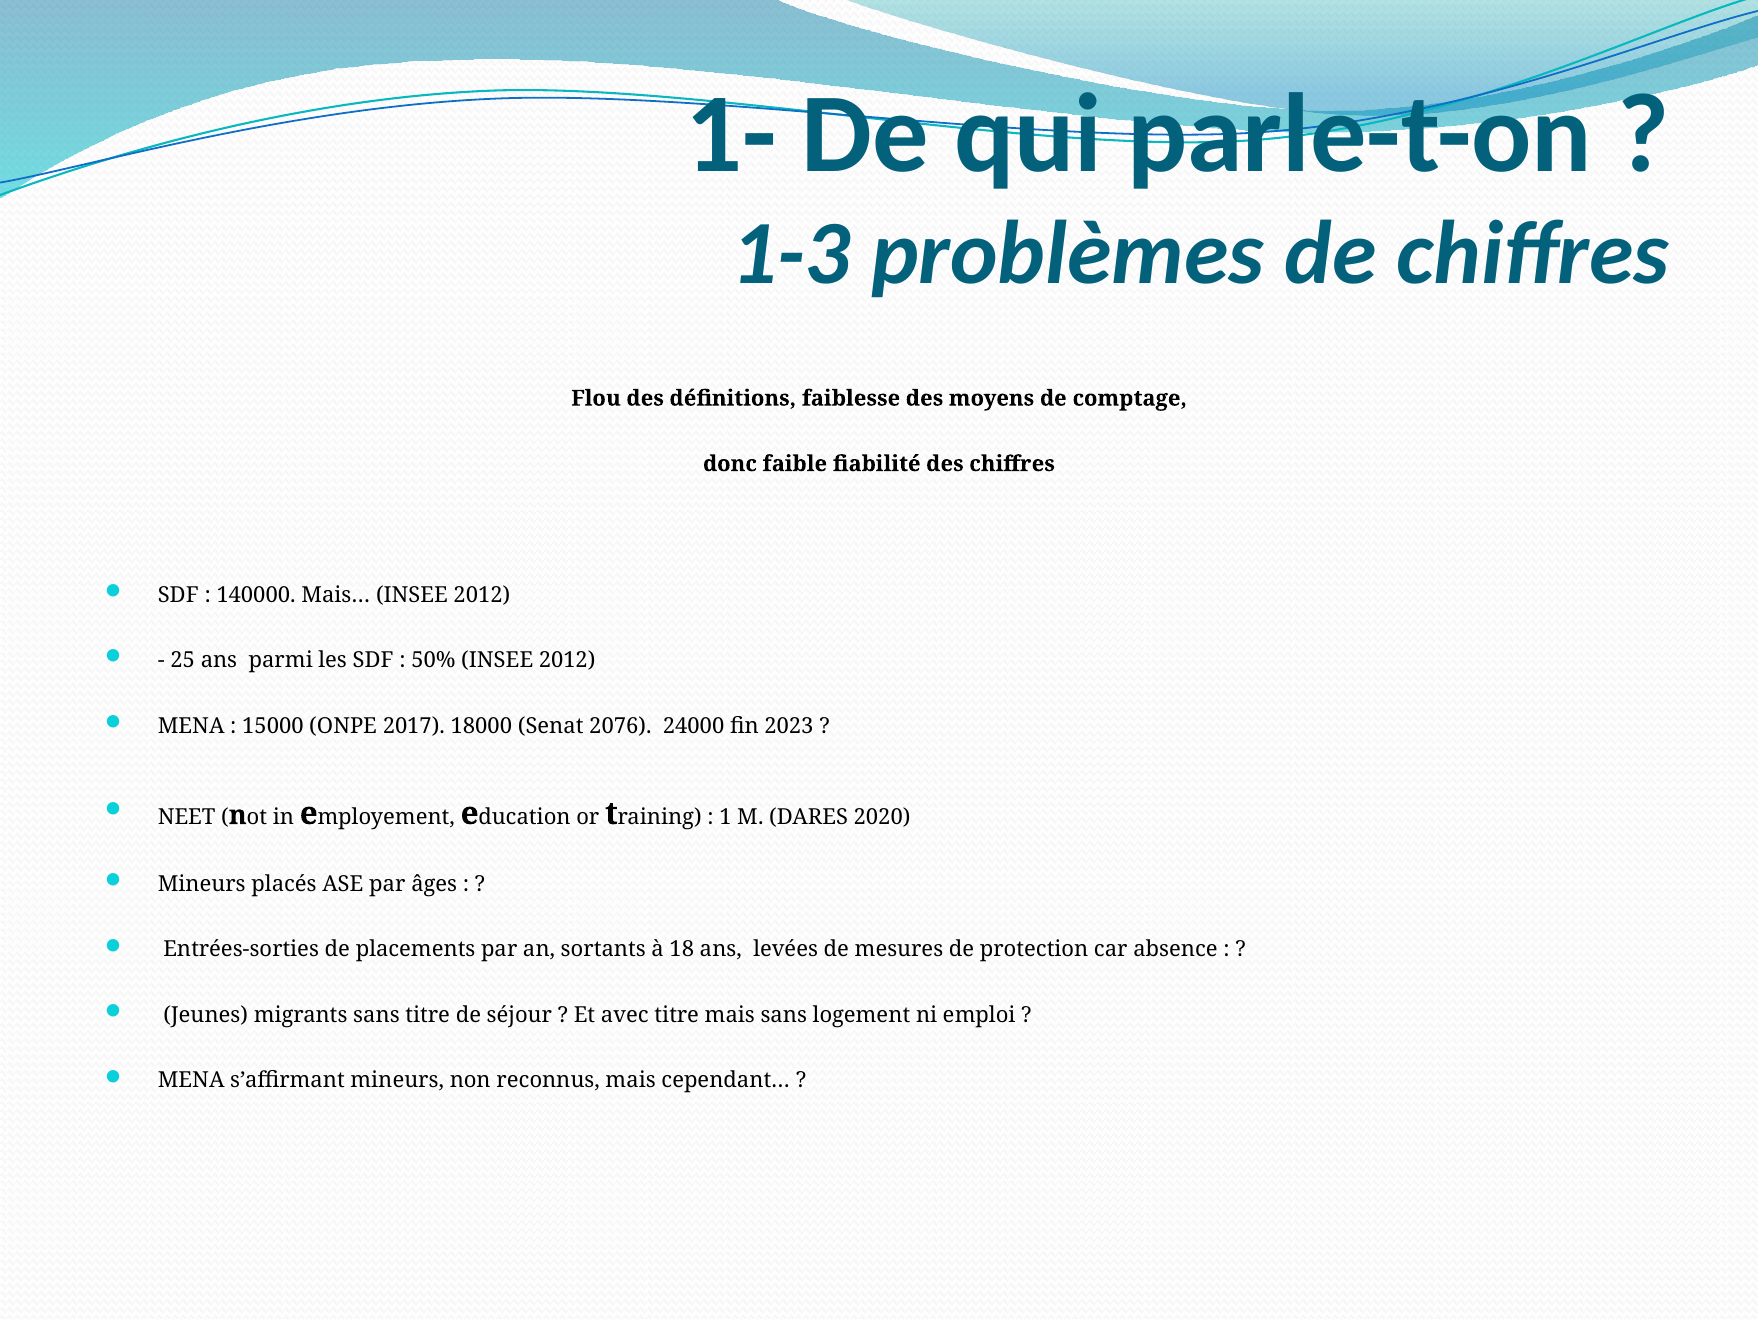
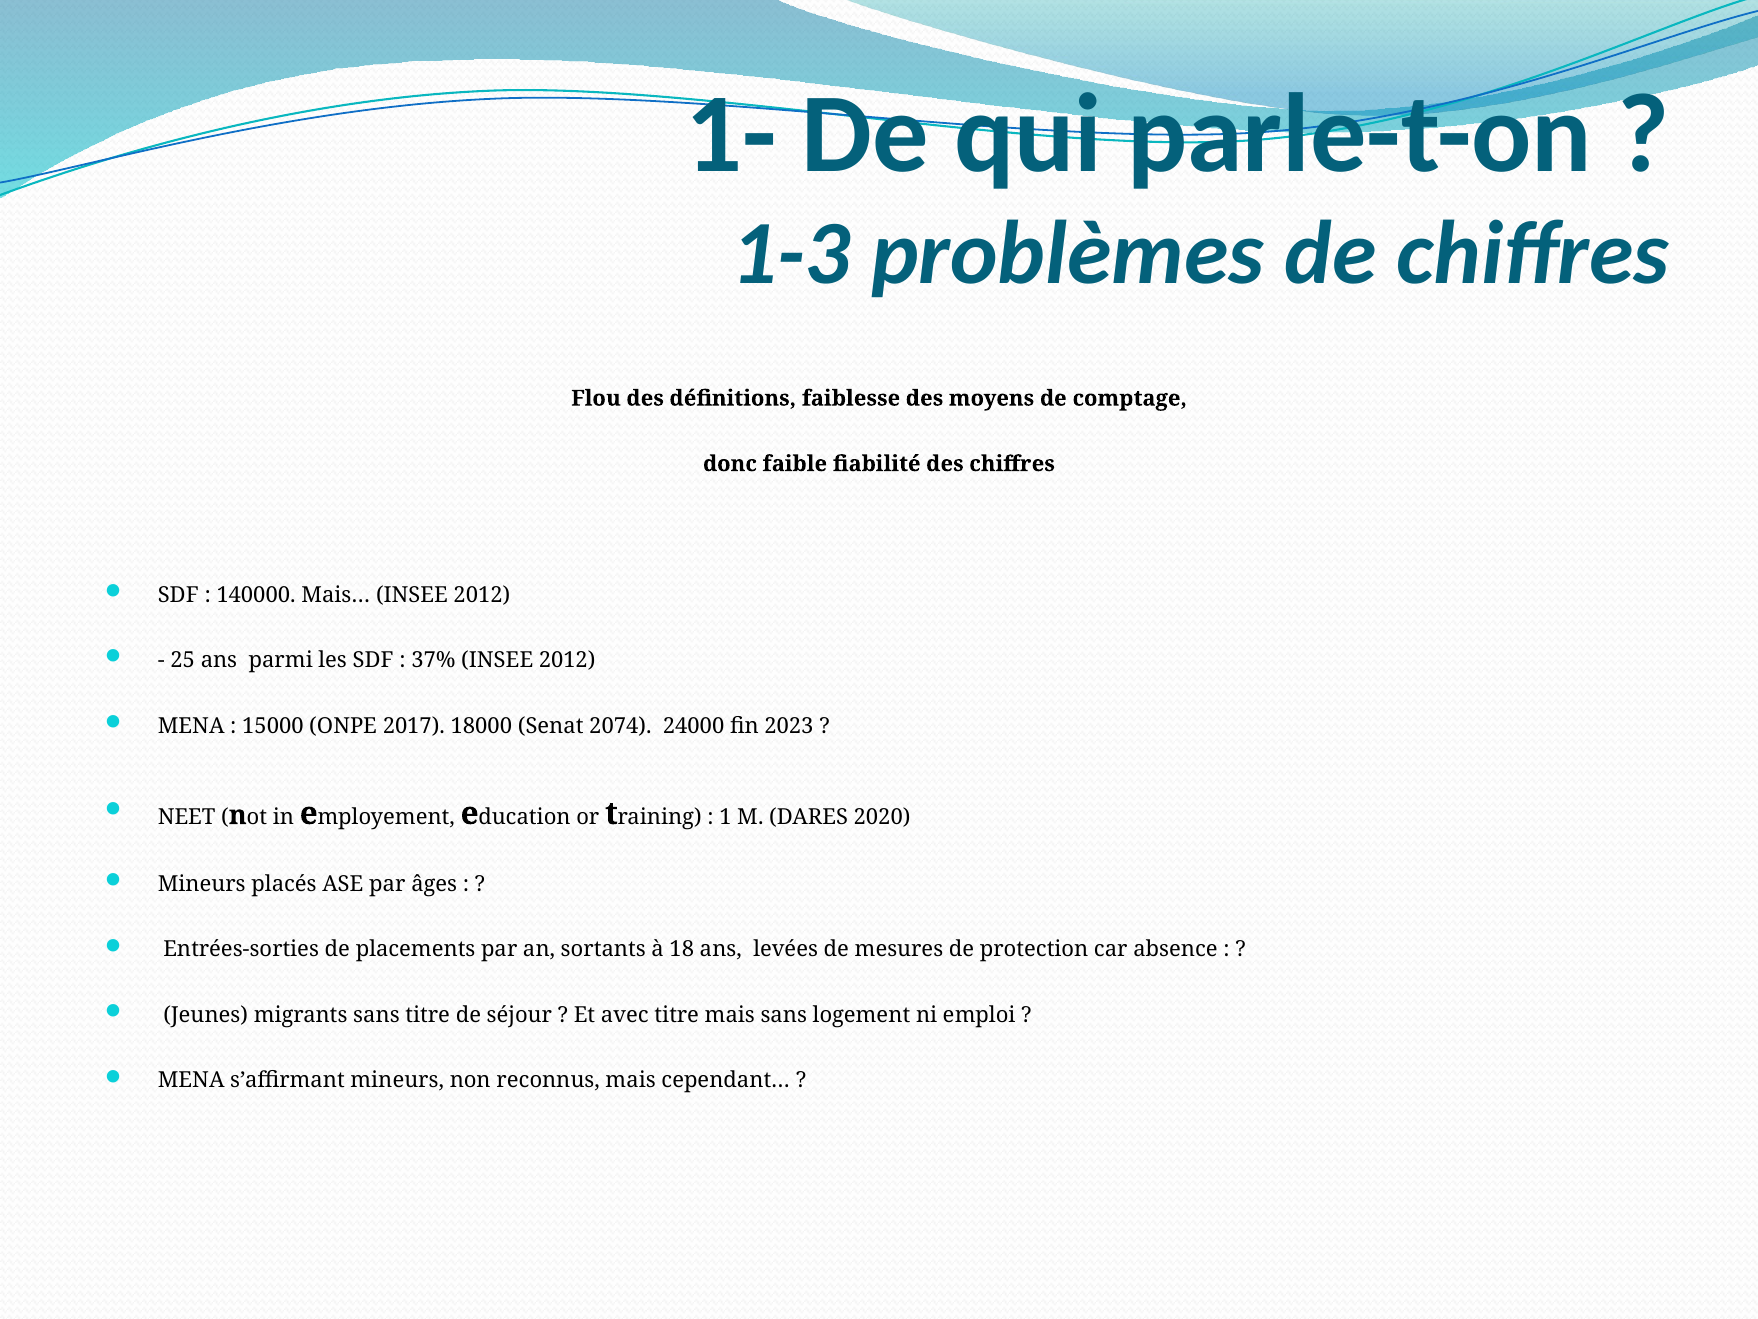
50%: 50% -> 37%
2076: 2076 -> 2074
